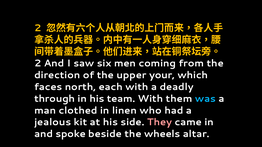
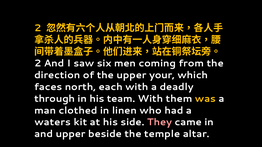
was colour: light blue -> yellow
jealous: jealous -> waters
and spoke: spoke -> upper
wheels: wheels -> temple
